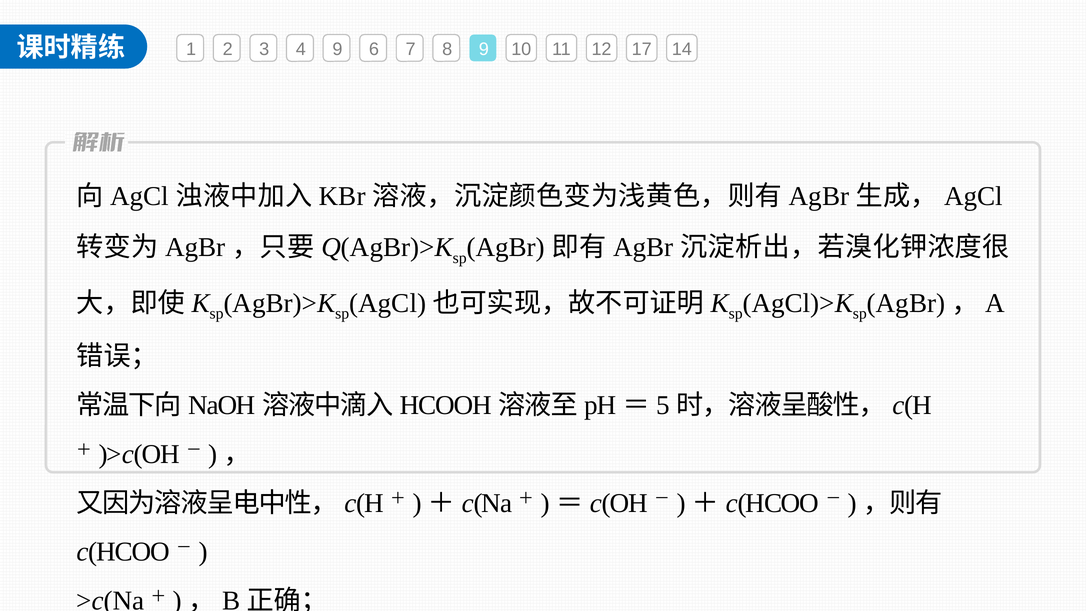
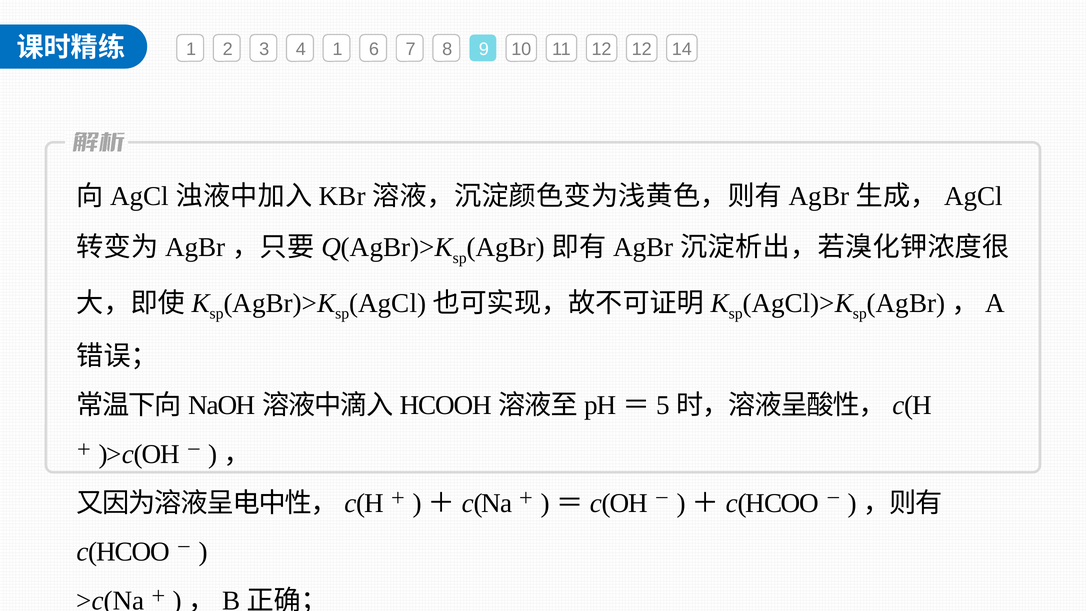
4 9: 9 -> 1
12 17: 17 -> 12
